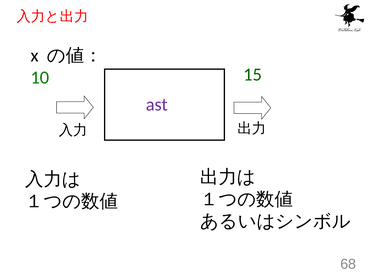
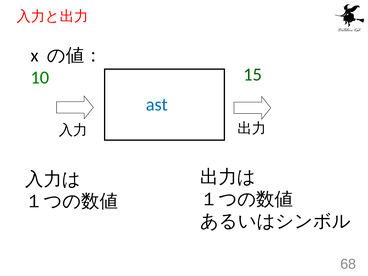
ast colour: purple -> blue
